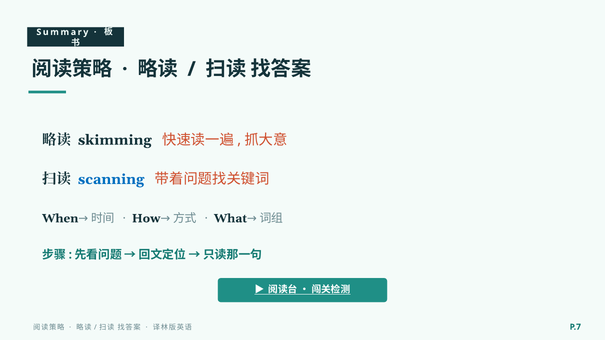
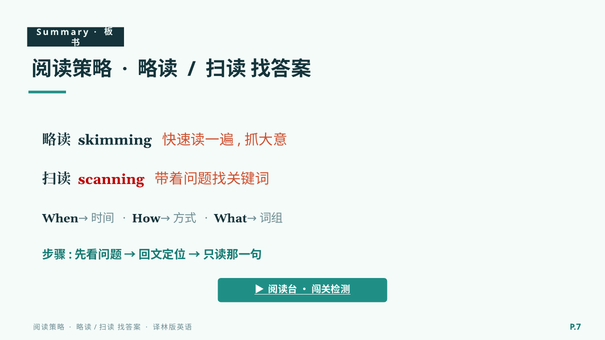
scanning colour: blue -> red
